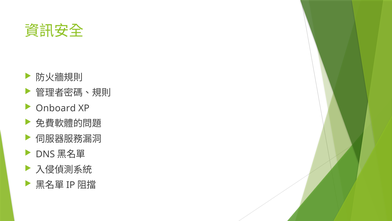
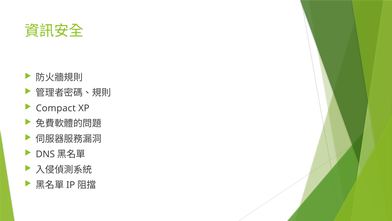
Onboard: Onboard -> Compact
